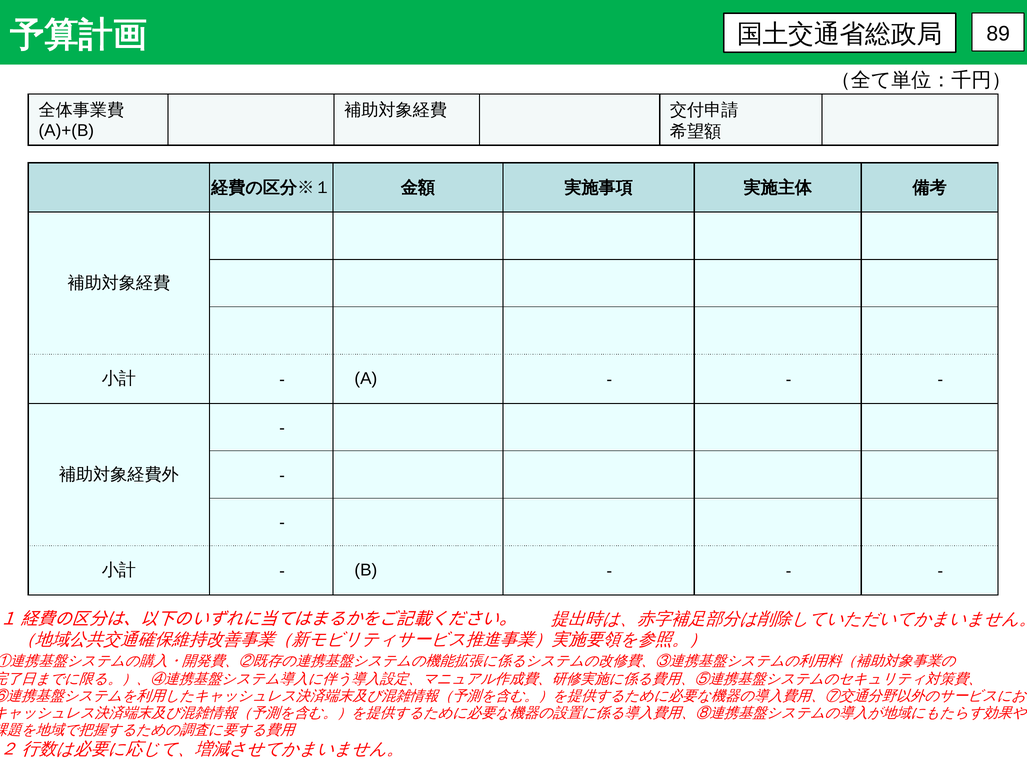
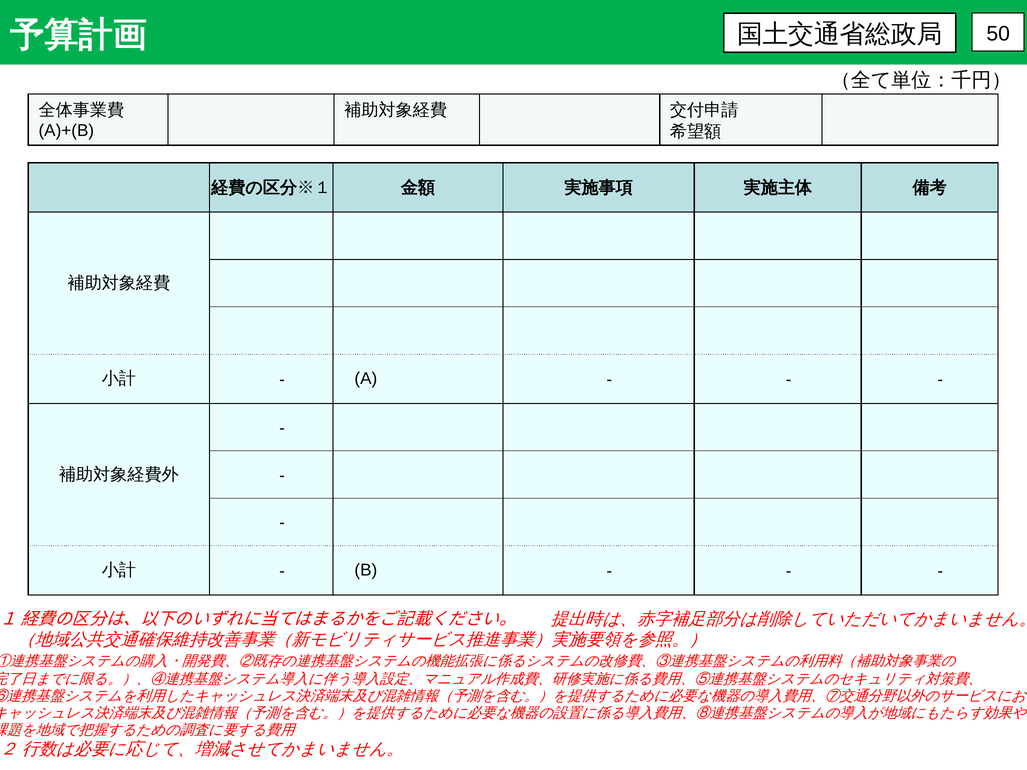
89: 89 -> 50
